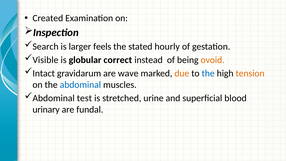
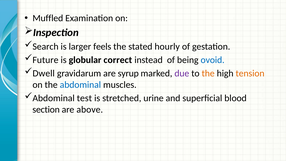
Created: Created -> Muffled
Visible: Visible -> Future
ovoid colour: orange -> blue
Intact: Intact -> Dwell
wave: wave -> syrup
due colour: orange -> purple
the at (208, 73) colour: blue -> orange
urinary: urinary -> section
fundal: fundal -> above
